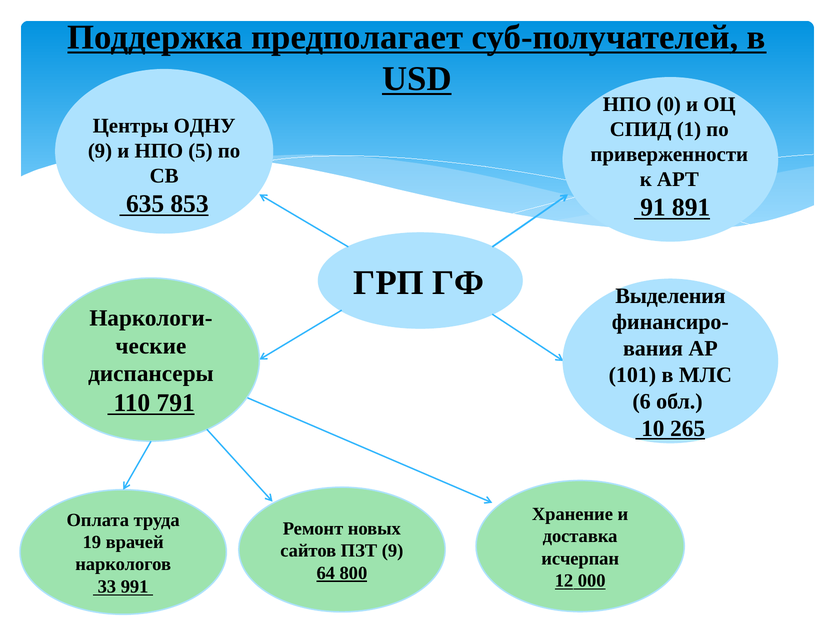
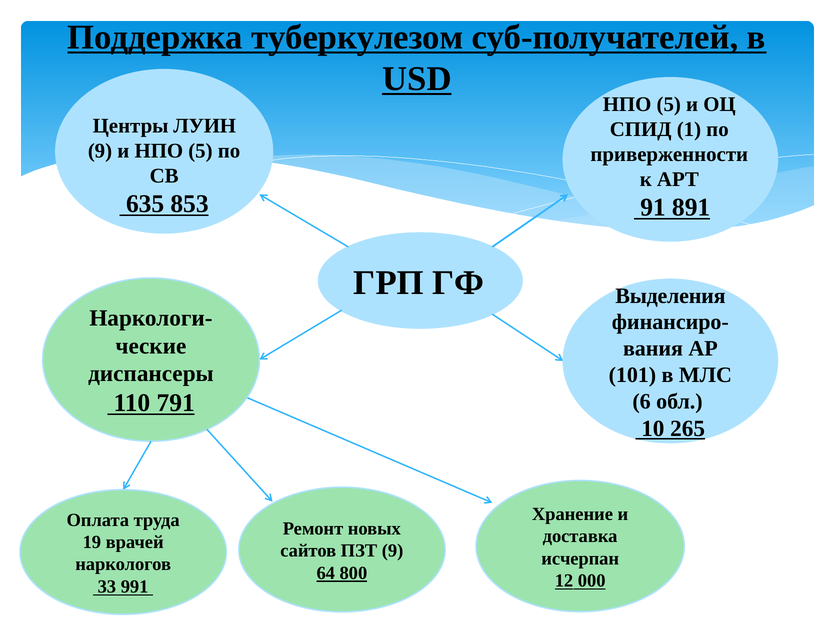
предполагает: предполагает -> туберкулезом
0 at (669, 104): 0 -> 5
ОДНУ: ОДНУ -> ЛУИН
